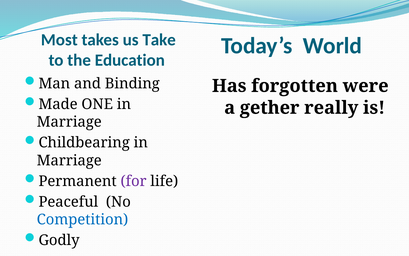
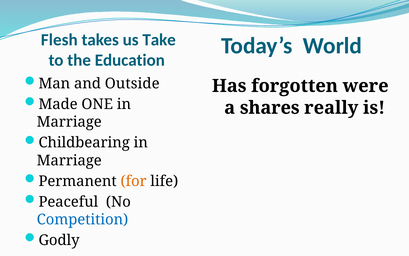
Most: Most -> Flesh
Binding: Binding -> Outside
gether: gether -> shares
for colour: purple -> orange
